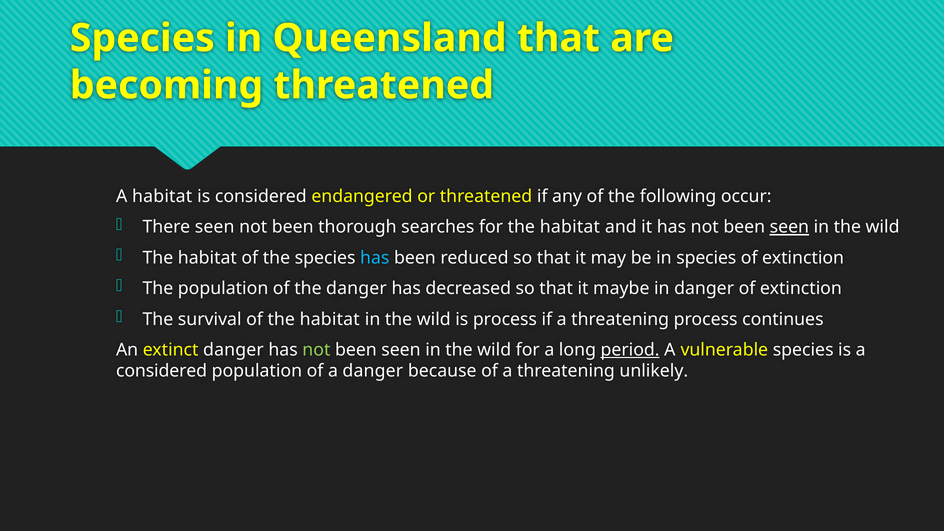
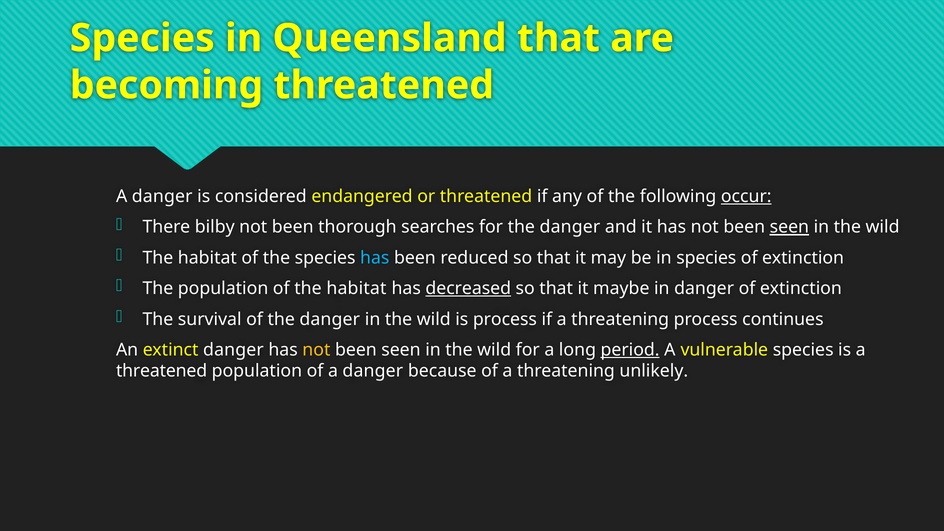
habitat at (162, 196): habitat -> danger
occur underline: none -> present
There seen: seen -> bilby
for the habitat: habitat -> danger
of the danger: danger -> habitat
decreased underline: none -> present
of the habitat: habitat -> danger
not at (316, 350) colour: light green -> yellow
considered at (162, 371): considered -> threatened
